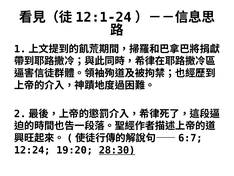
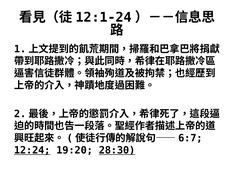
12:24 underline: none -> present
